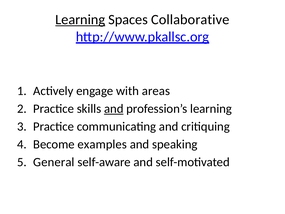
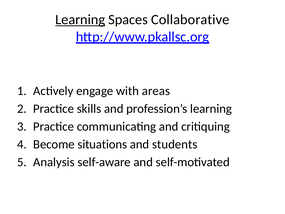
and at (114, 109) underline: present -> none
examples: examples -> situations
speaking: speaking -> students
General: General -> Analysis
